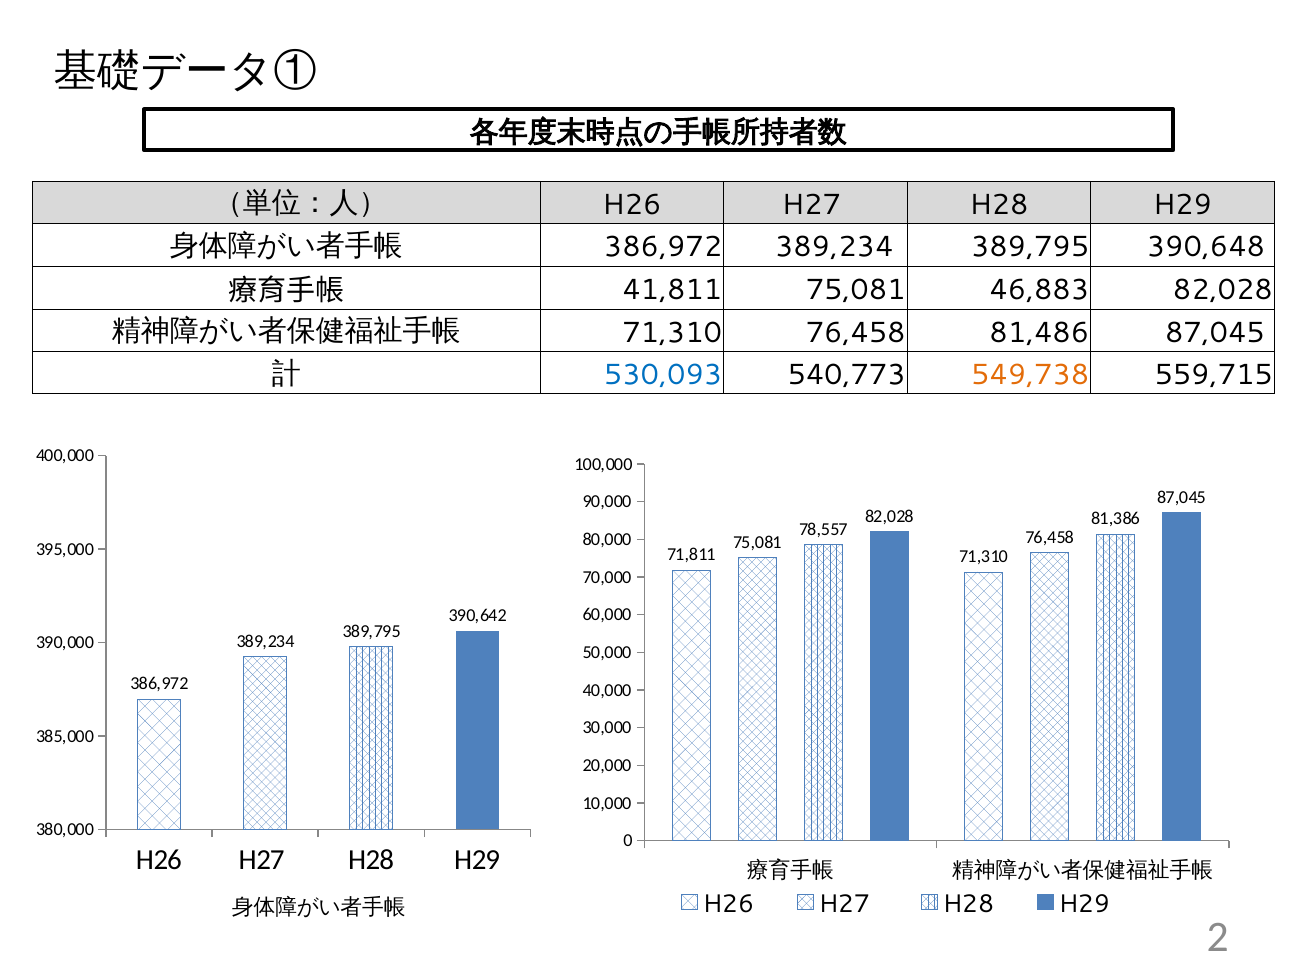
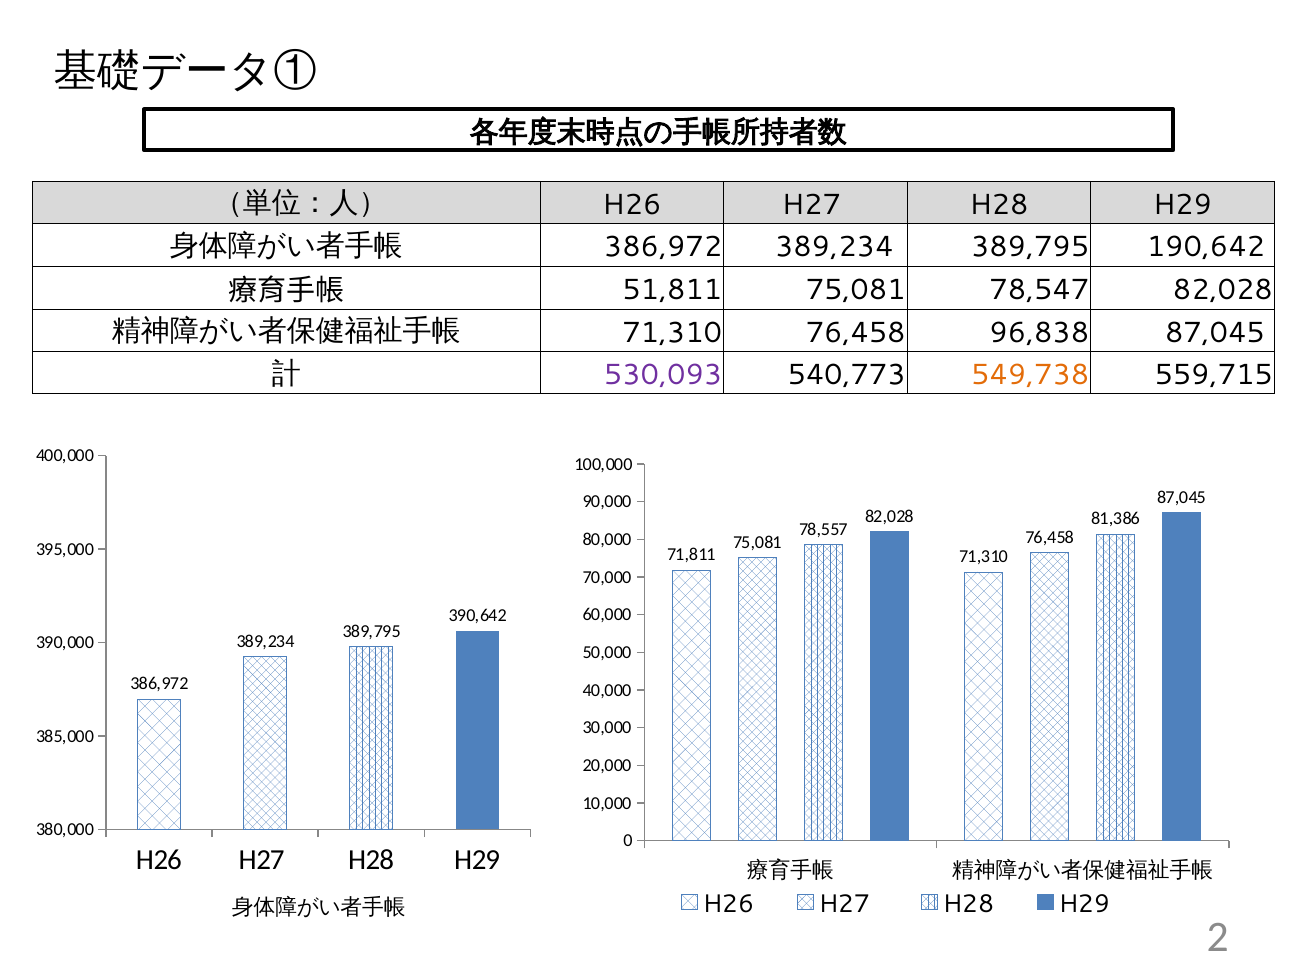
390,648: 390,648 -> 190,642
41,811: 41,811 -> 51,811
46,883: 46,883 -> 78,547
81,486: 81,486 -> 96,838
530,093 colour: blue -> purple
